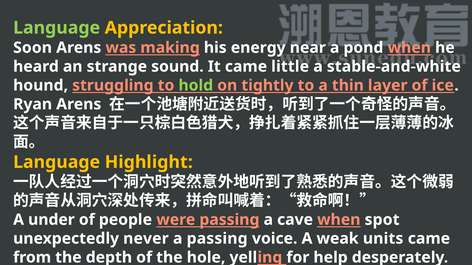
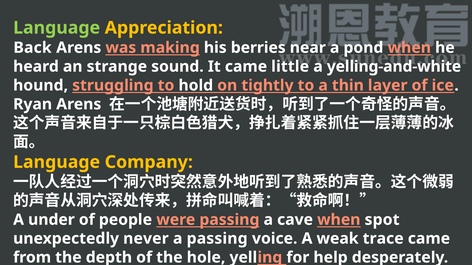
Soon: Soon -> Back
energy: energy -> berries
stable-and-white: stable-and-white -> yelling-and-white
hold colour: light green -> white
Highlight: Highlight -> Company
units: units -> trace
